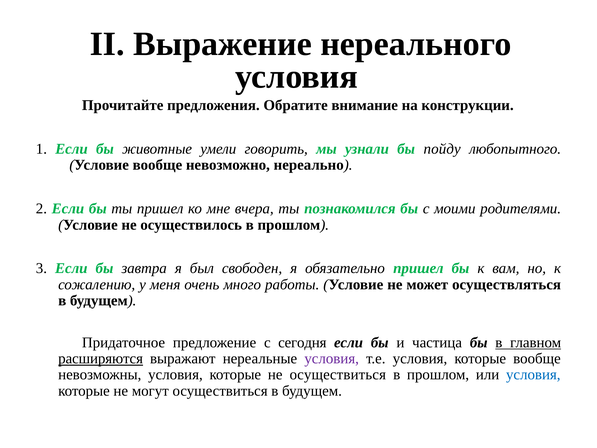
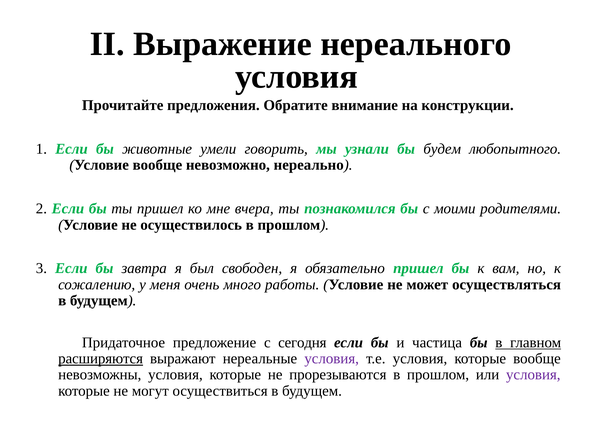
пойду: пойду -> будем
не осуществиться: осуществиться -> прорезываются
условия at (533, 374) colour: blue -> purple
